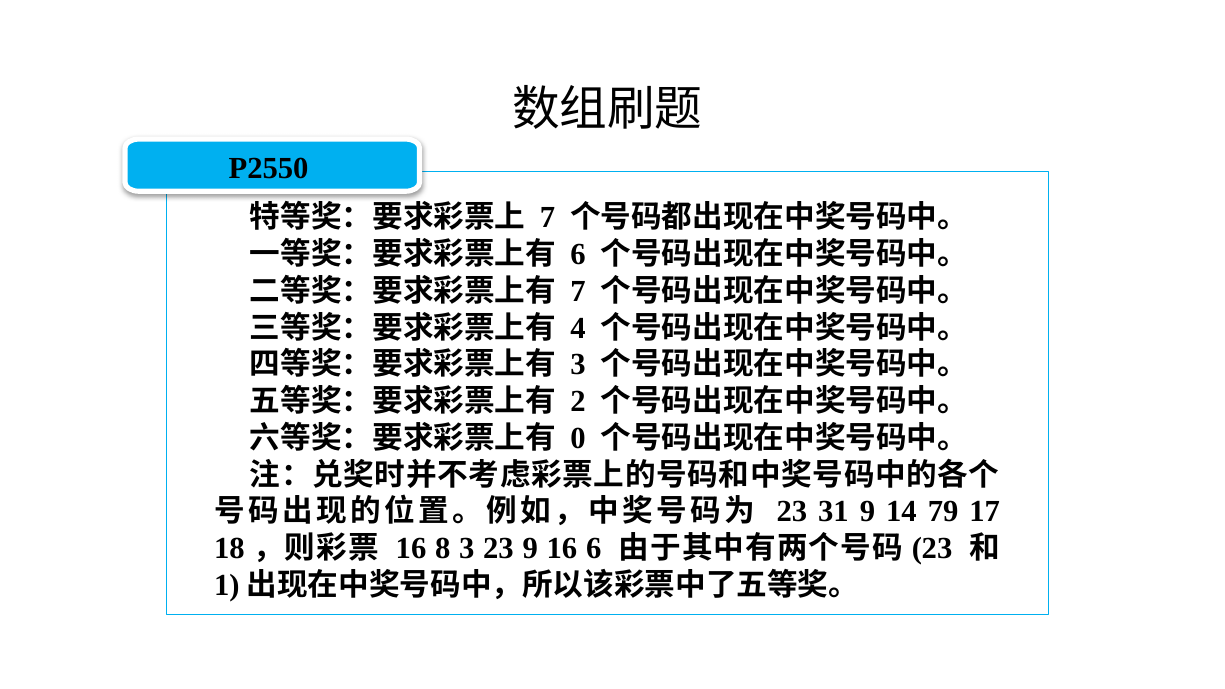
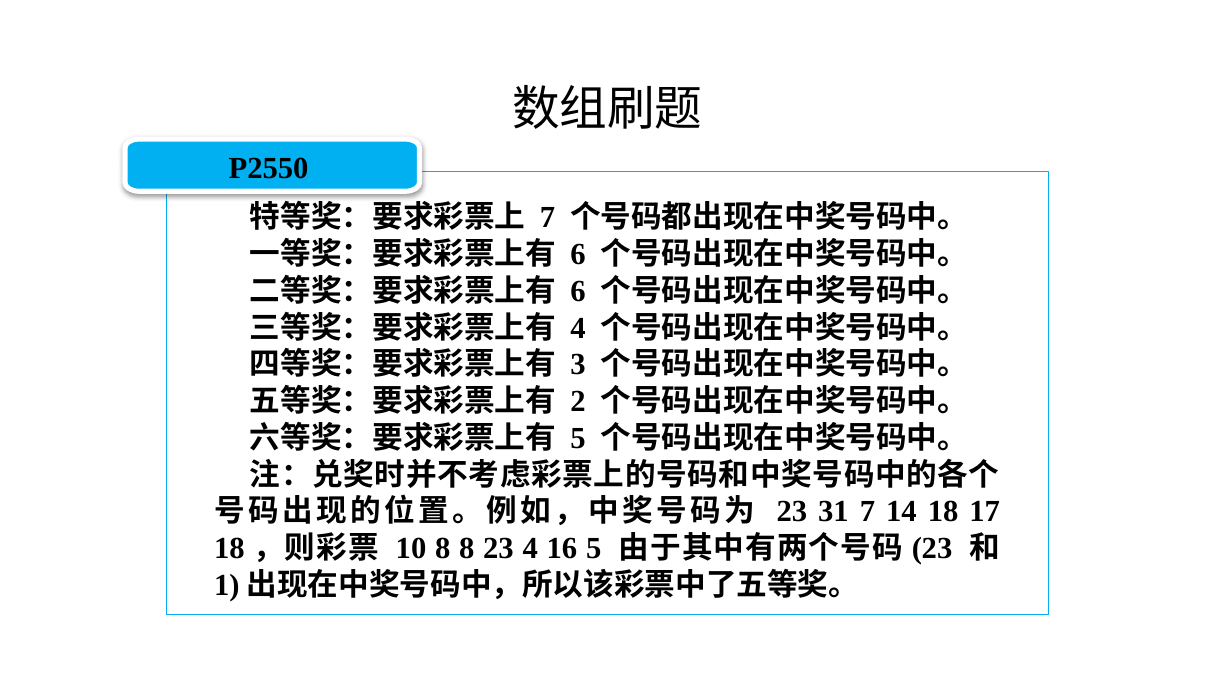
7 at (578, 291): 7 -> 6
0 at (578, 438): 0 -> 5
31 9: 9 -> 7
14 79: 79 -> 18
16 at (411, 549): 16 -> 10
8 3: 3 -> 8
23 9: 9 -> 4
16 6: 6 -> 5
